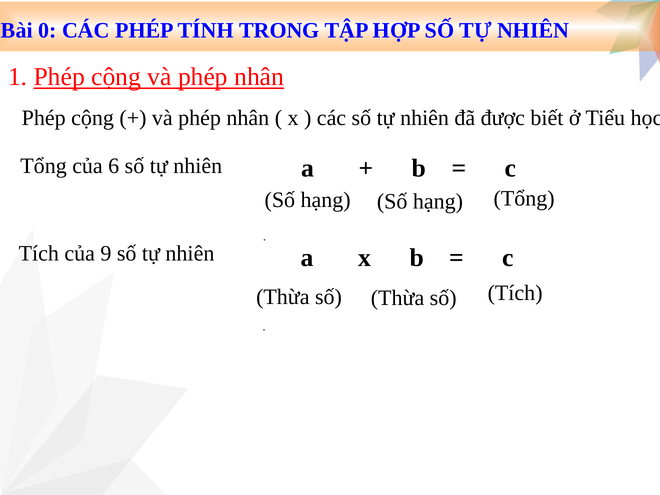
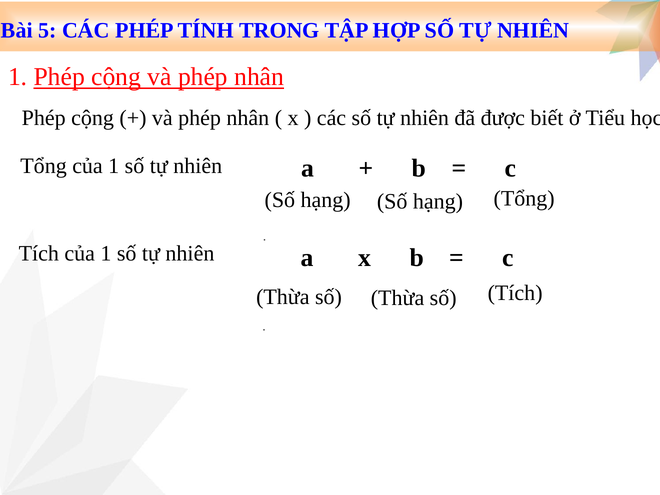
0: 0 -> 5
Tổng của 6: 6 -> 1
Tích của 9: 9 -> 1
